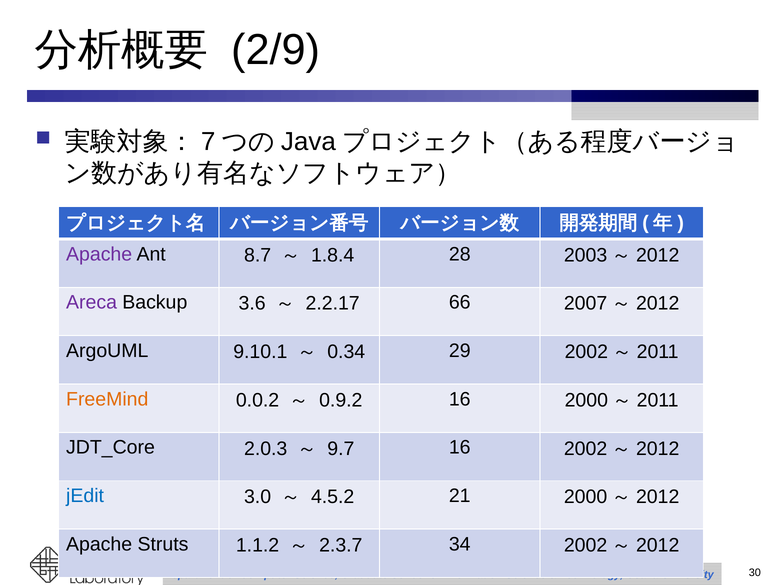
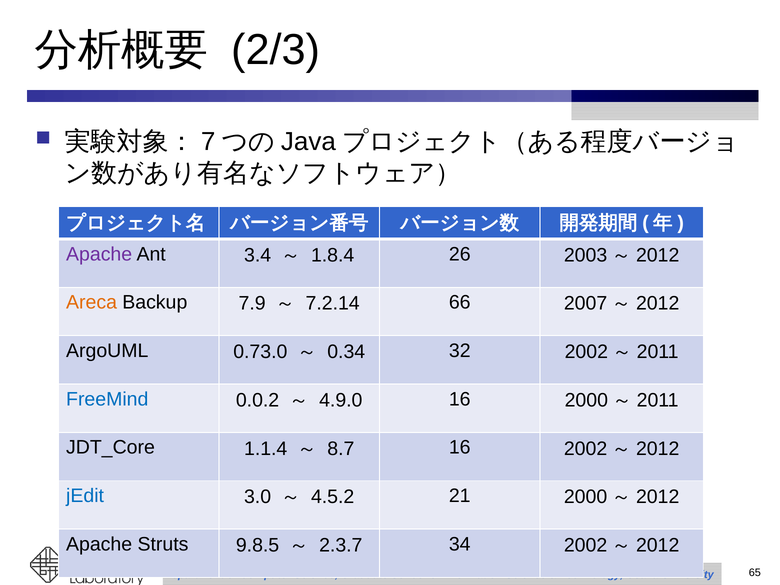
2/9: 2/9 -> 2/3
8.7: 8.7 -> 3.4
28: 28 -> 26
Areca colour: purple -> orange
3.6: 3.6 -> 7.9
2.2.17: 2.2.17 -> 7.2.14
9.10.1: 9.10.1 -> 0.73.0
29: 29 -> 32
FreeMind colour: orange -> blue
0.9.2: 0.9.2 -> 4.9.0
2.0.3: 2.0.3 -> 1.1.4
9.7: 9.7 -> 8.7
1.1.2: 1.1.2 -> 9.8.5
30: 30 -> 65
